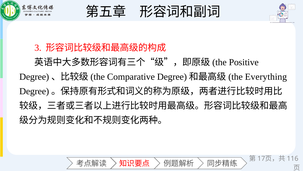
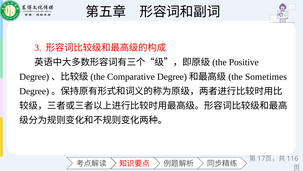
Everything: Everything -> Sometimes
